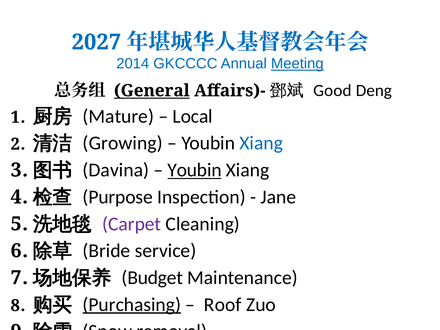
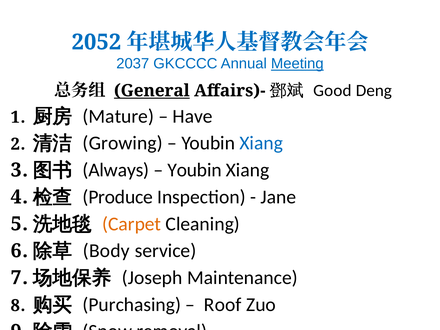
2027: 2027 -> 2052
2014: 2014 -> 2037
Local: Local -> Have
Davina: Davina -> Always
Youbin at (195, 170) underline: present -> none
Purpose: Purpose -> Produce
Carpet colour: purple -> orange
Bride: Bride -> Body
Budget: Budget -> Joseph
Purchasing underline: present -> none
